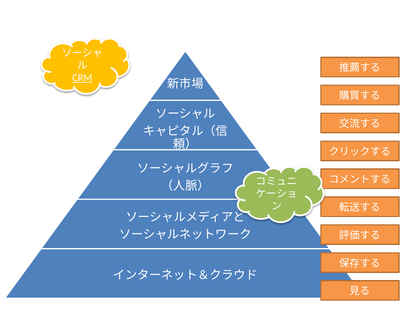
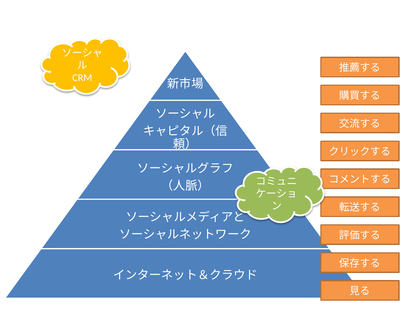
CRM underline: present -> none
